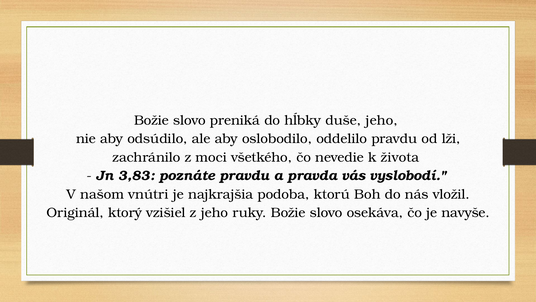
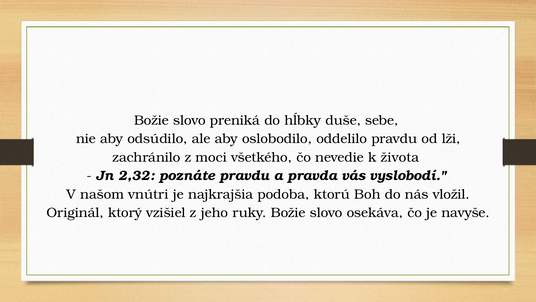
duše jeho: jeho -> sebe
3,83: 3,83 -> 2,32
